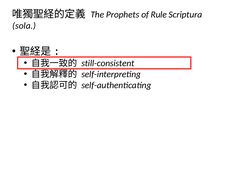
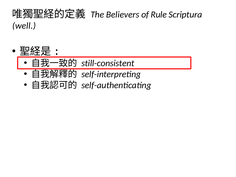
Prophets: Prophets -> Believers
sola: sola -> well
